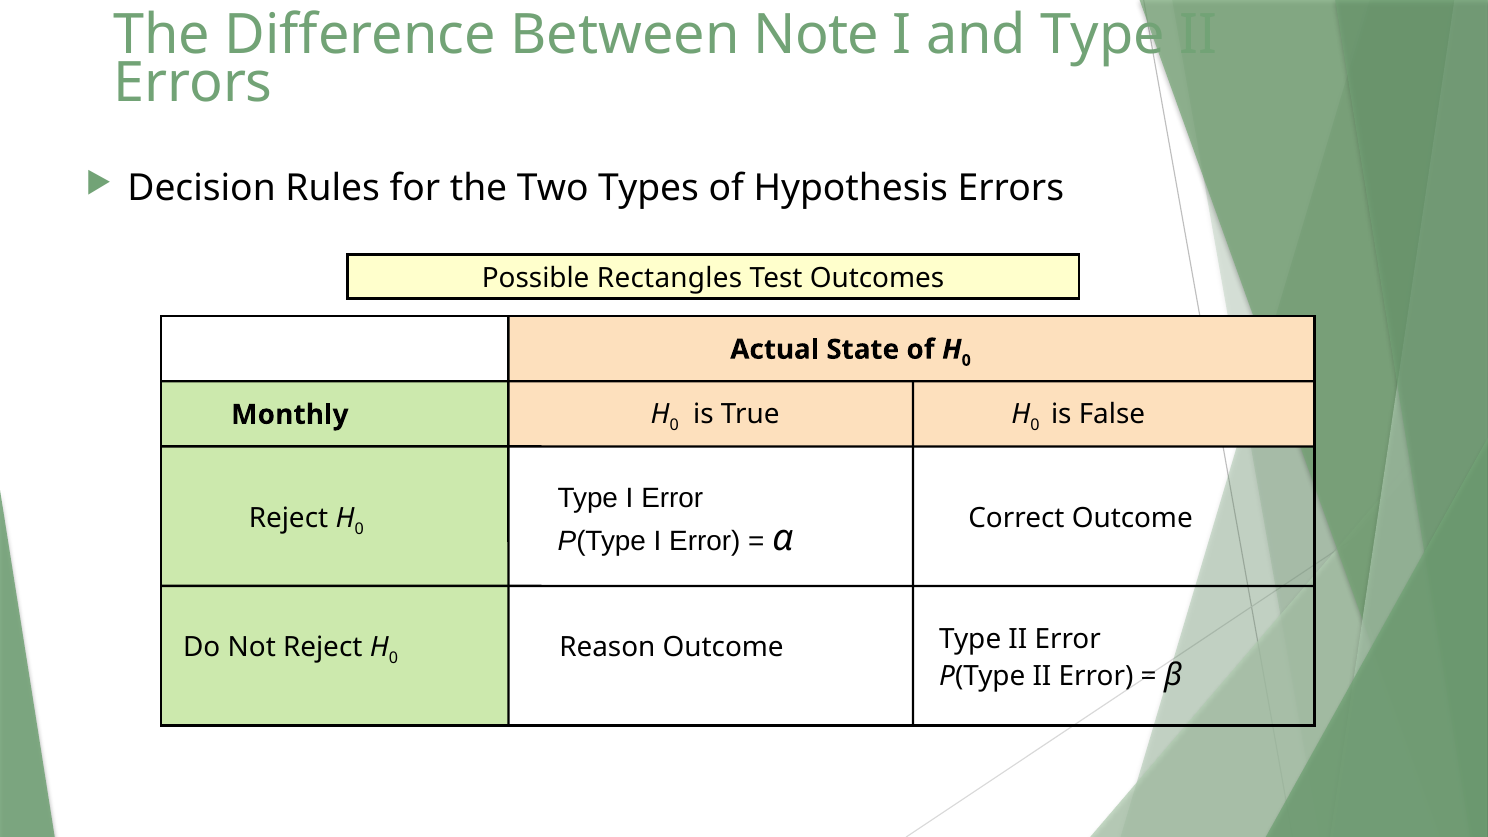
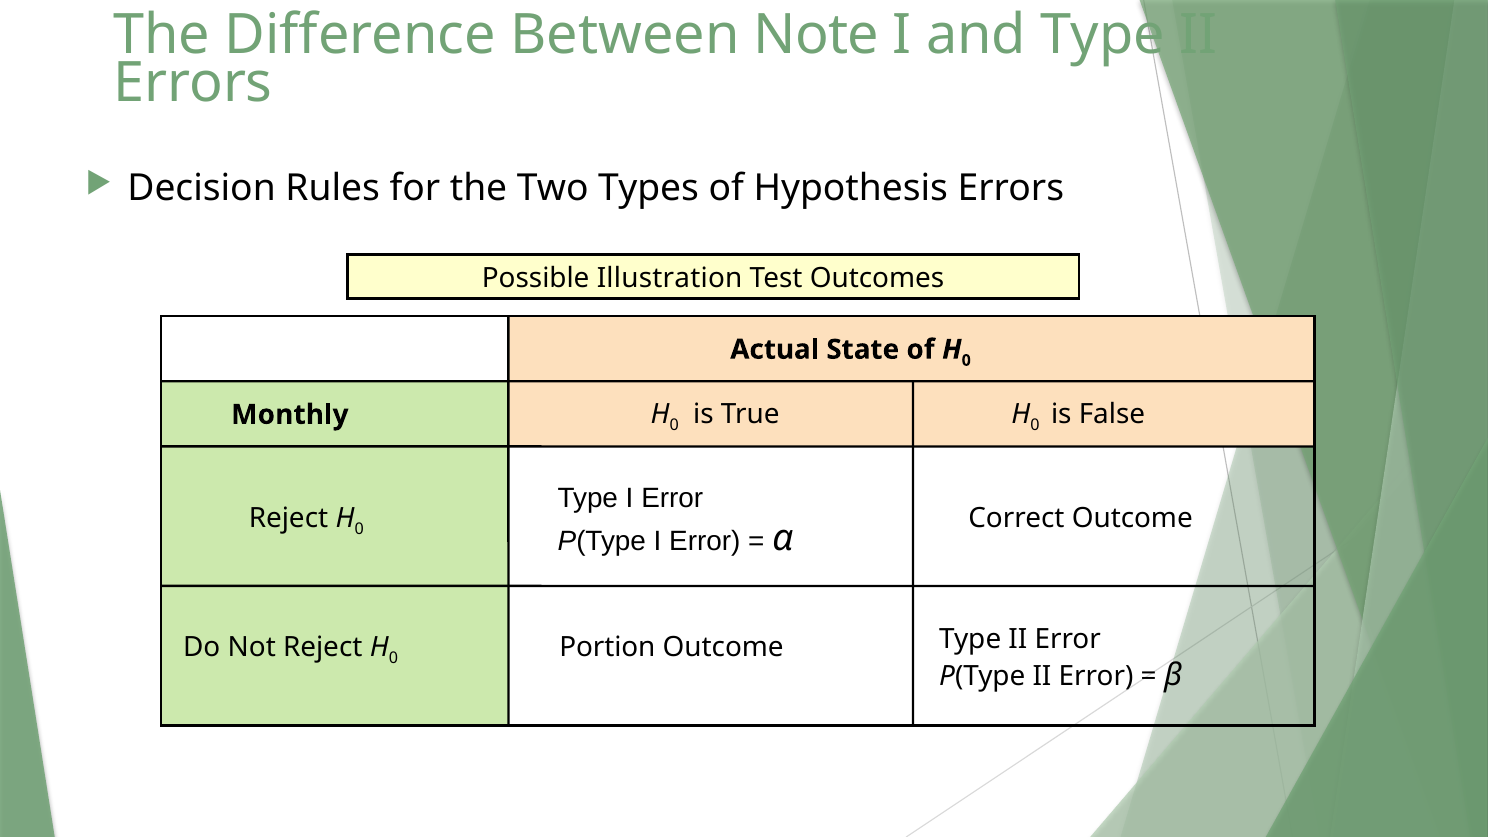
Rectangles: Rectangles -> Illustration
Reason: Reason -> Portion
